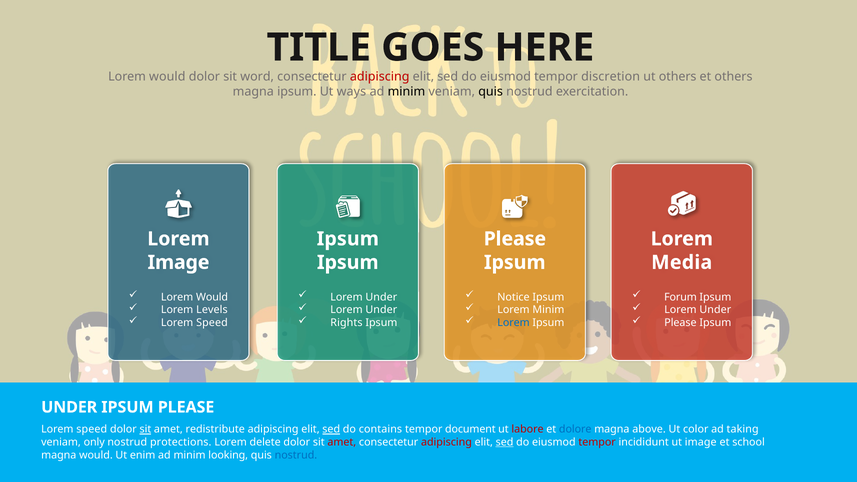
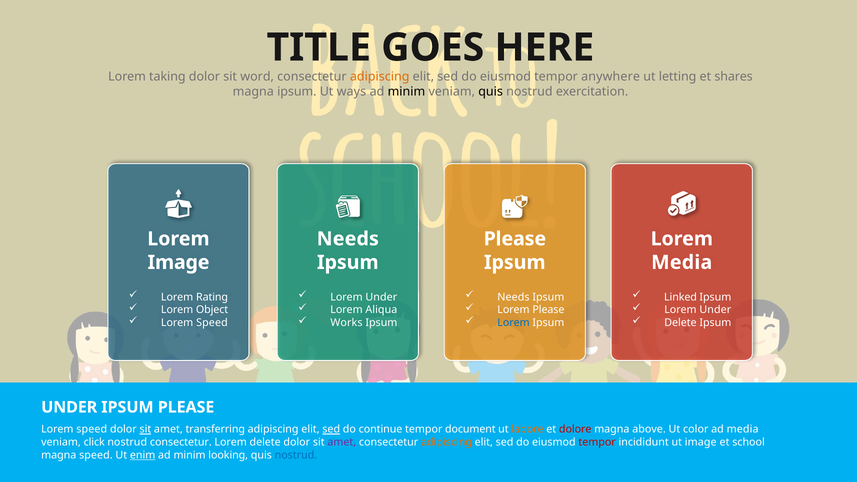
would at (167, 77): would -> taking
adipiscing at (380, 77) colour: red -> orange
discretion: discretion -> anywhere
ut others: others -> letting
et others: others -> shares
Ipsum at (348, 239): Ipsum -> Needs
Would at (212, 297): Would -> Rating
Notice at (513, 297): Notice -> Needs
Forum: Forum -> Linked
Levels: Levels -> Object
Under at (381, 310): Under -> Aliqua
Lorem Minim: Minim -> Please
Rights: Rights -> Works
Please at (680, 323): Please -> Delete
redistribute: redistribute -> transferring
contains: contains -> continue
labore colour: red -> orange
dolore colour: blue -> red
ad taking: taking -> media
only: only -> click
nostrud protections: protections -> consectetur
amet at (342, 442) colour: red -> purple
adipiscing at (446, 442) colour: red -> orange
sed at (505, 442) underline: present -> none
magna would: would -> speed
enim underline: none -> present
